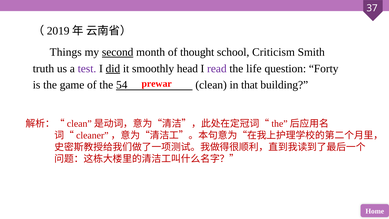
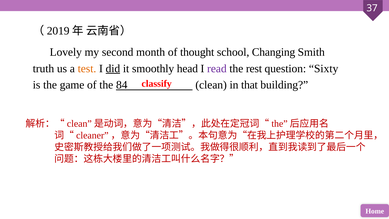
Things: Things -> Lovely
second underline: present -> none
Criticism: Criticism -> Changing
test colour: purple -> orange
life: life -> rest
Forty: Forty -> Sixty
prewar: prewar -> classify
54: 54 -> 84
